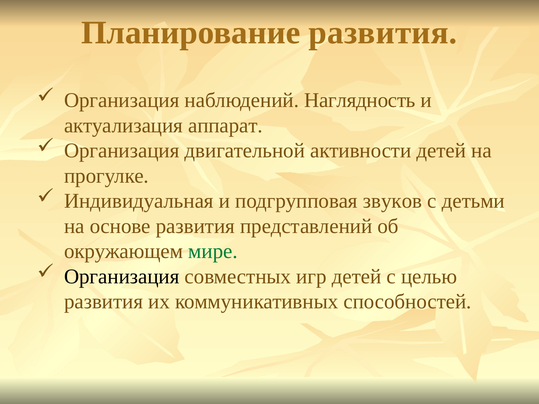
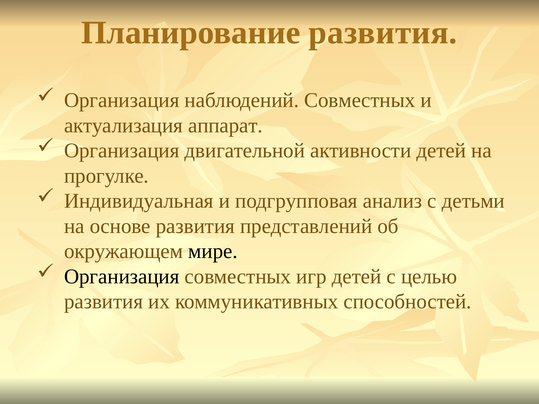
наблюдений Наглядность: Наглядность -> Совместных
звуков: звуков -> анализ
мире colour: green -> black
